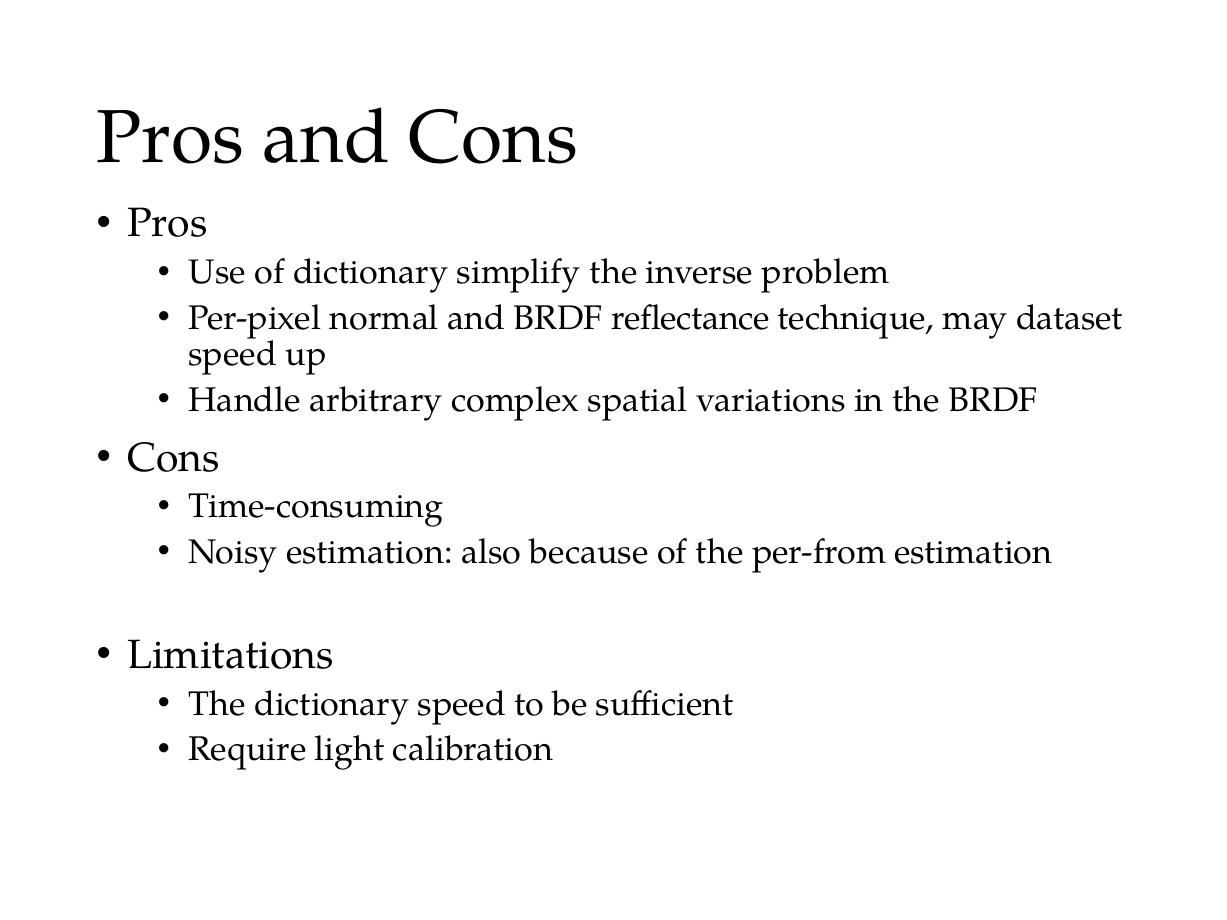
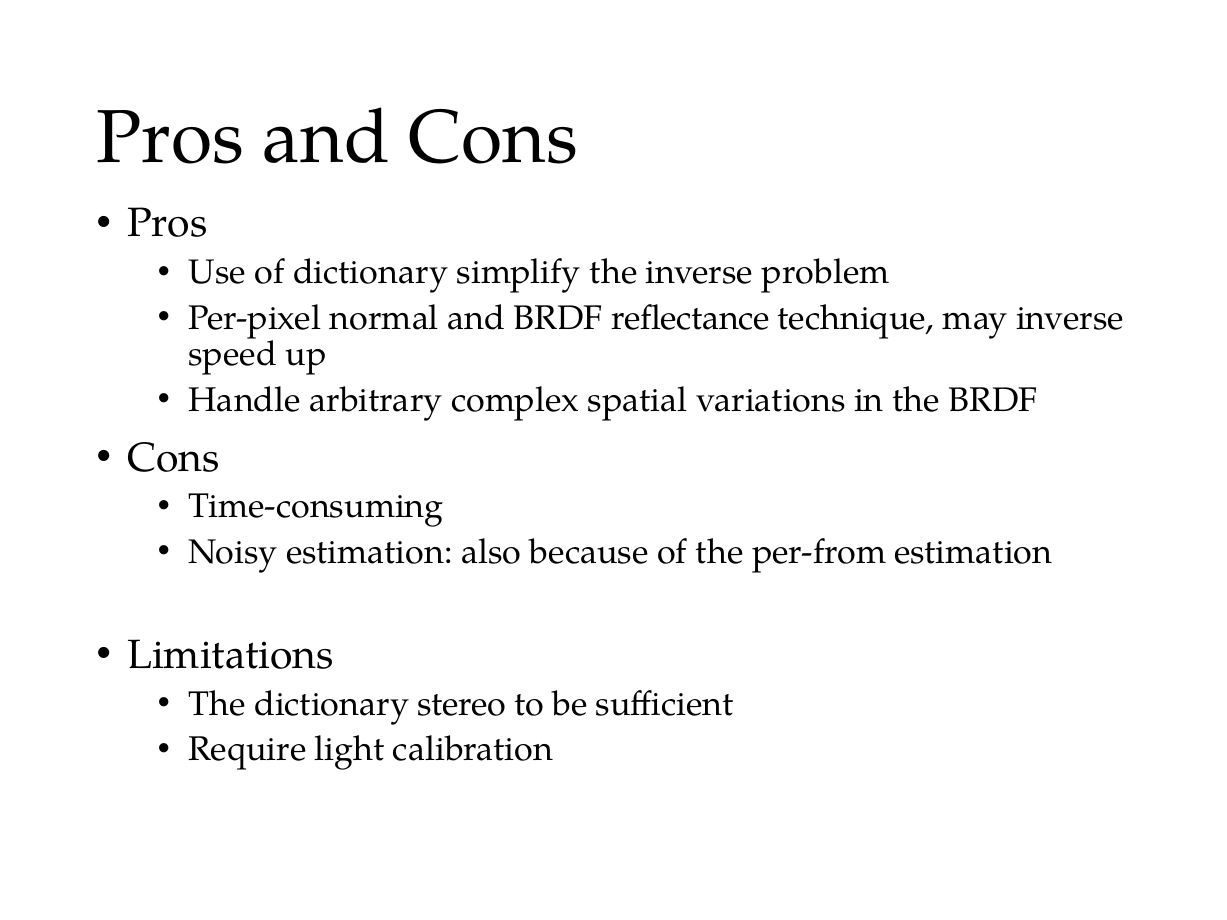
may dataset: dataset -> inverse
dictionary speed: speed -> stereo
